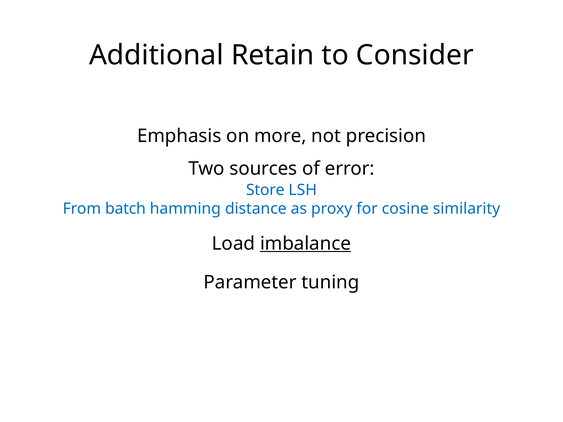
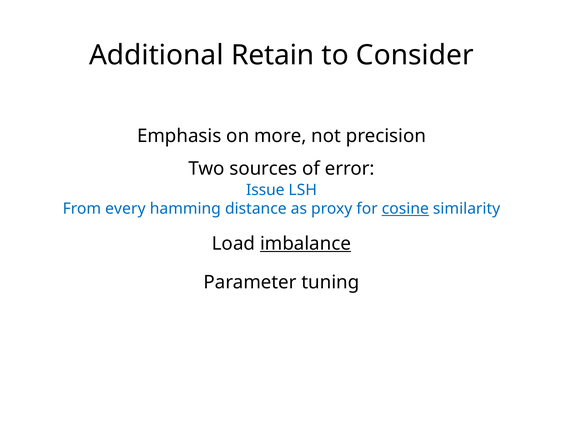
Store: Store -> Issue
batch: batch -> every
cosine underline: none -> present
